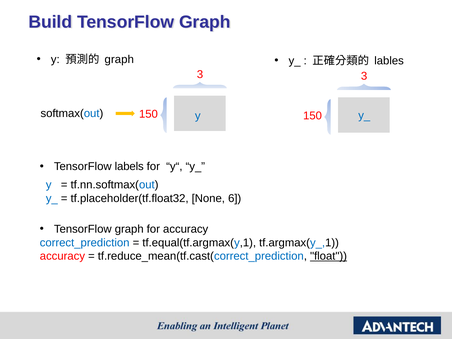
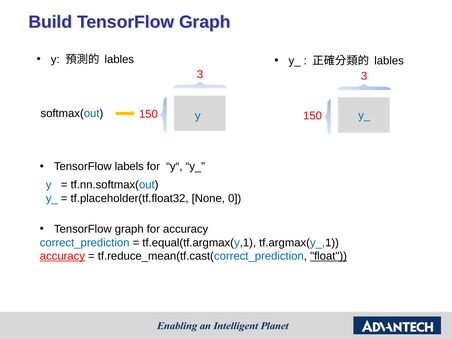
graph at (119, 60): graph -> lables
6: 6 -> 0
accuracy at (62, 256) underline: none -> present
